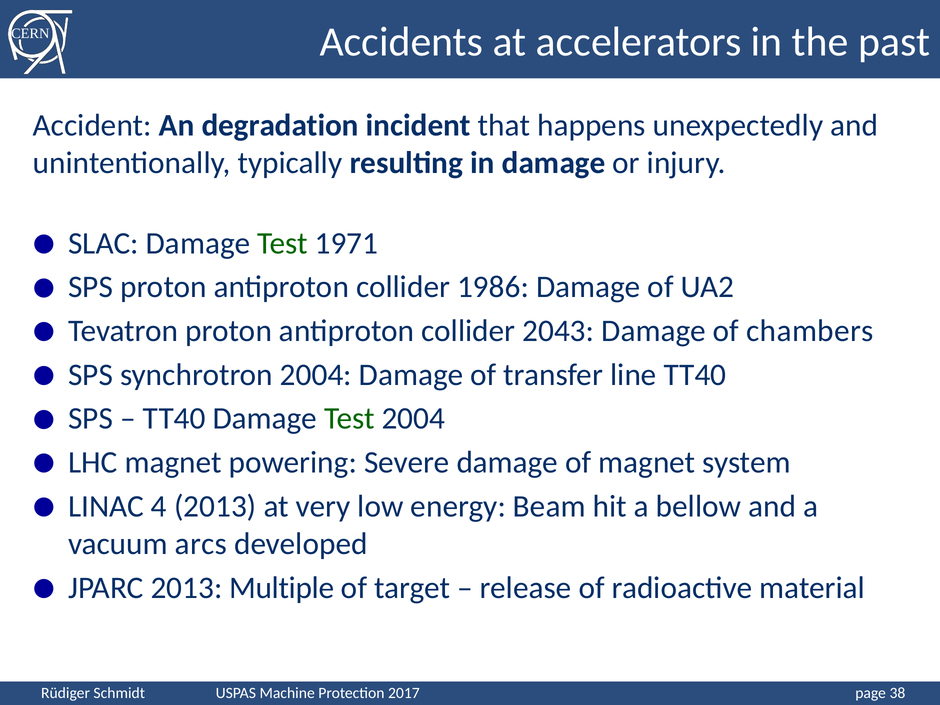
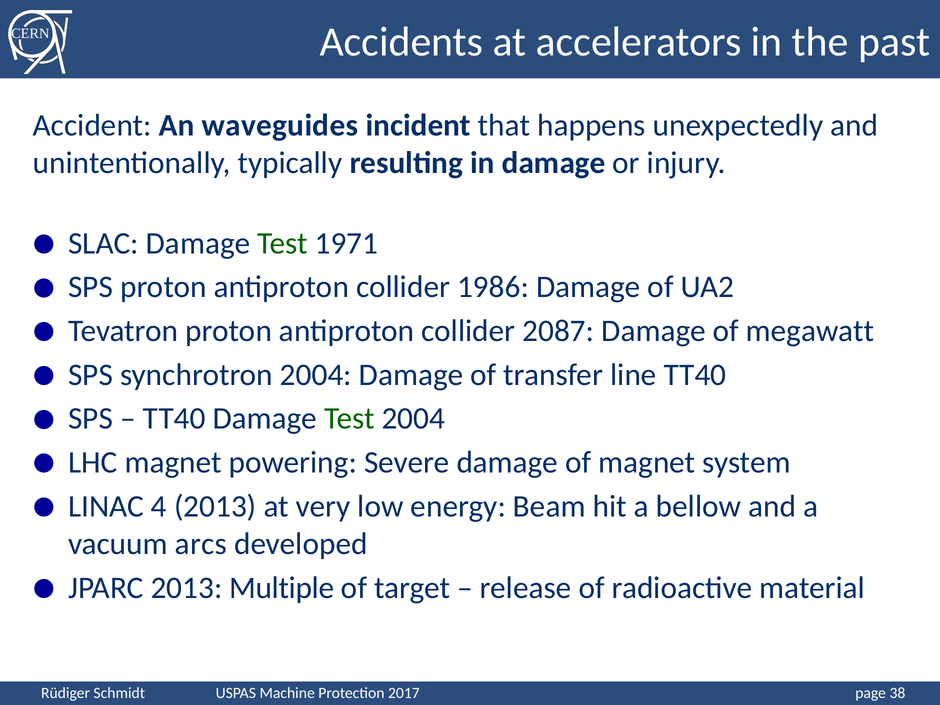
degradation: degradation -> waveguides
2043: 2043 -> 2087
chambers: chambers -> megawatt
